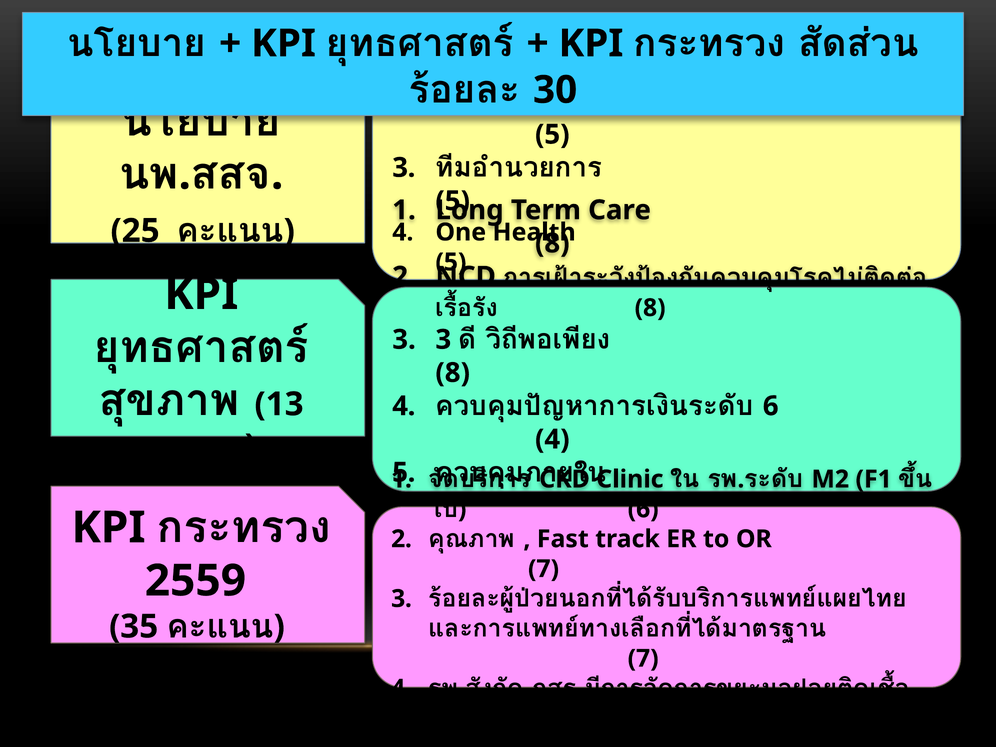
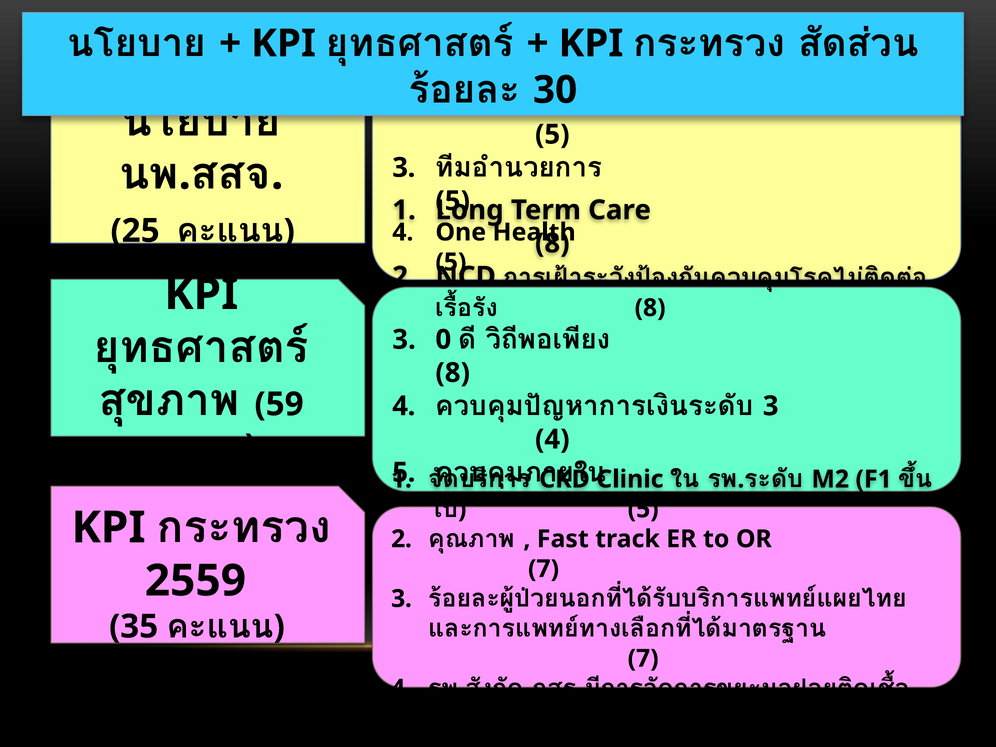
3 at (443, 340): 3 -> 0
13: 13 -> 59
6 at (771, 406): 6 -> 3
6 at (643, 509): 6 -> 5
